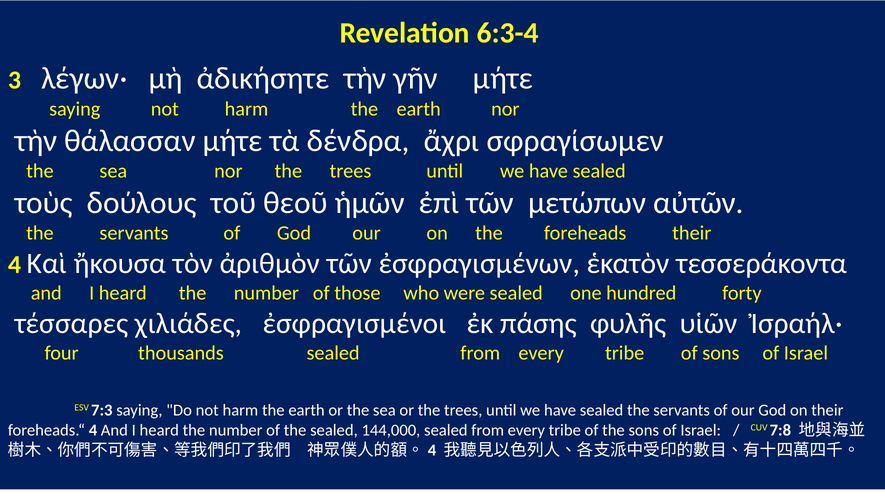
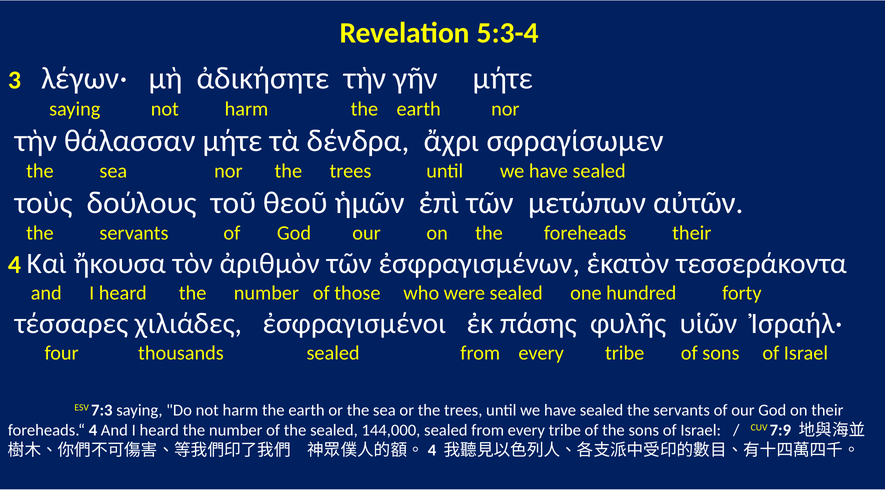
6:3-4: 6:3-4 -> 5:3-4
7:8: 7:8 -> 7:9
